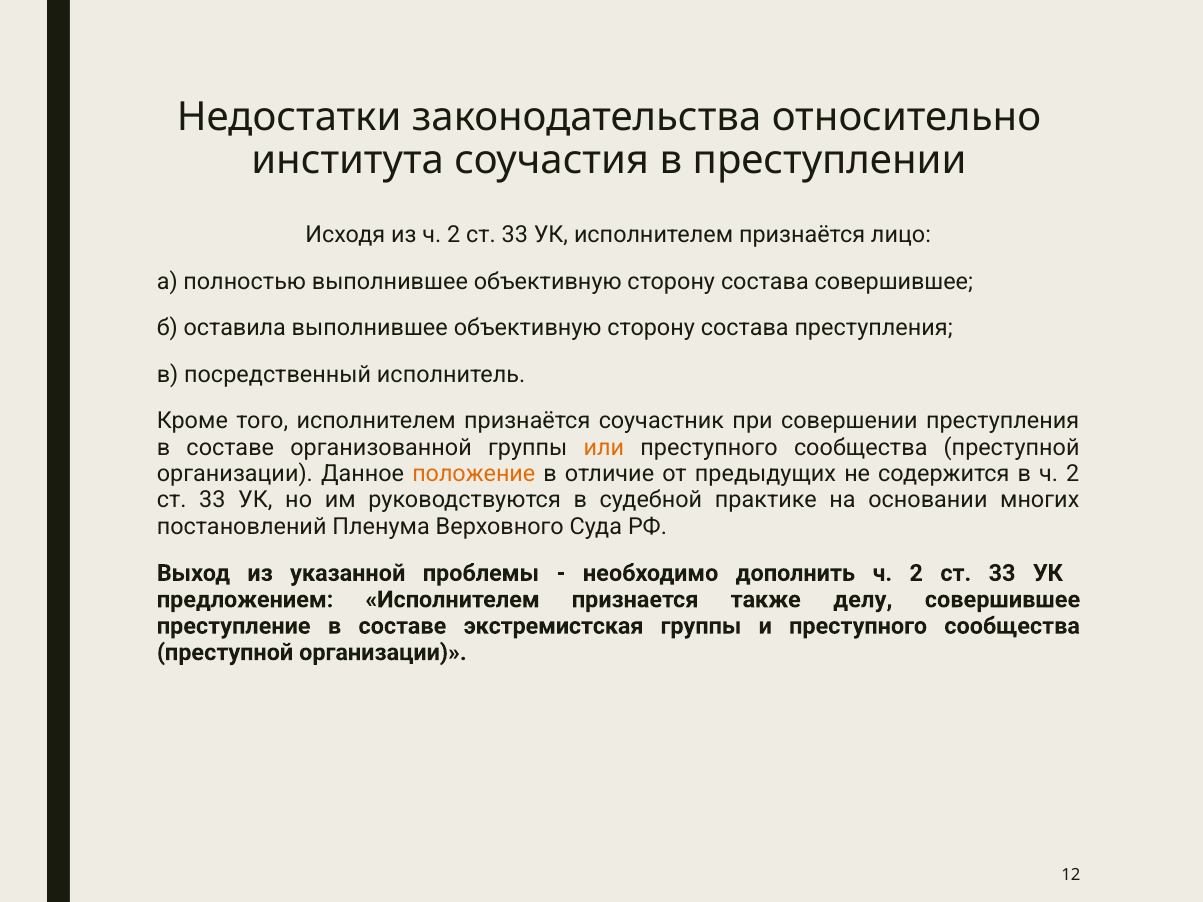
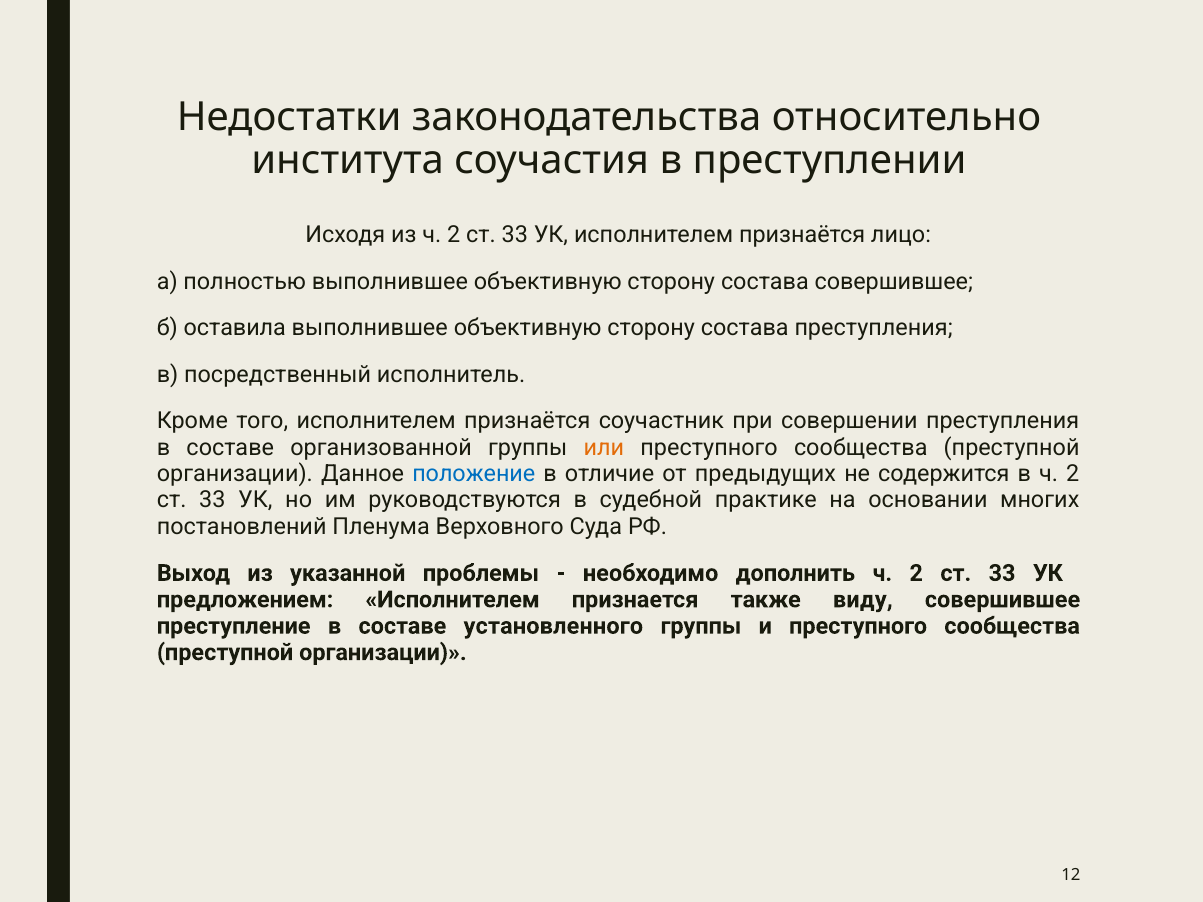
положение colour: orange -> blue
делу: делу -> виду
экстремистская: экстремистская -> установленного
